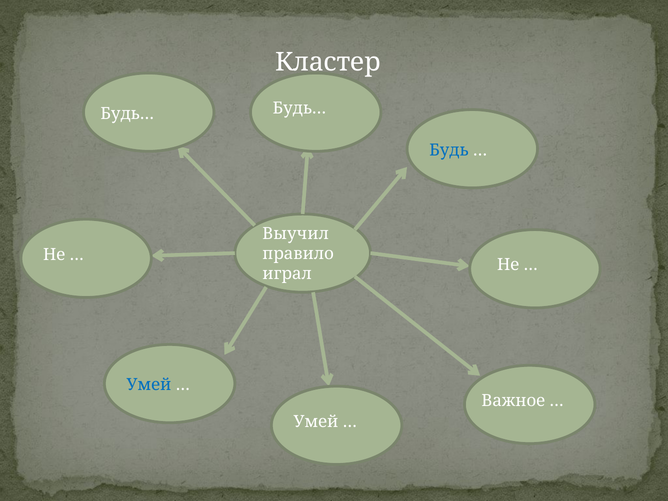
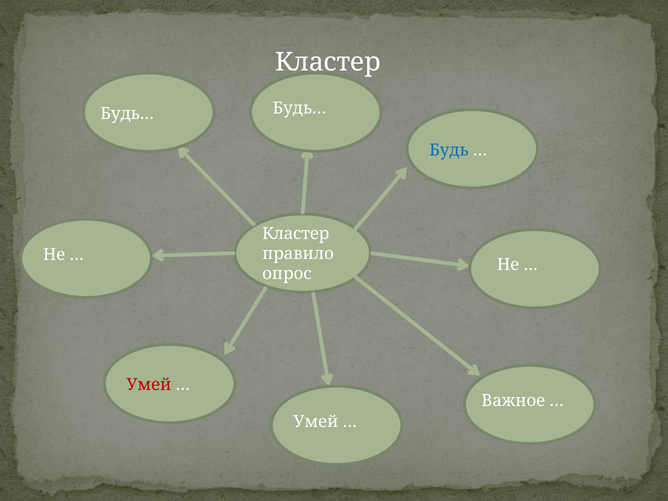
Выучил at (296, 234): Выучил -> Кластер
играл: играл -> опрос
Умей at (149, 385) colour: blue -> red
